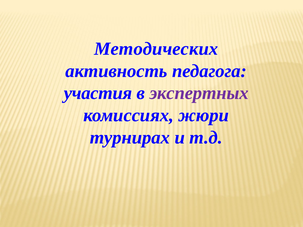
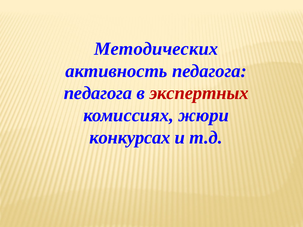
участия at (98, 93): участия -> педагога
экспертных colour: purple -> red
турнирах: турнирах -> конкурсах
